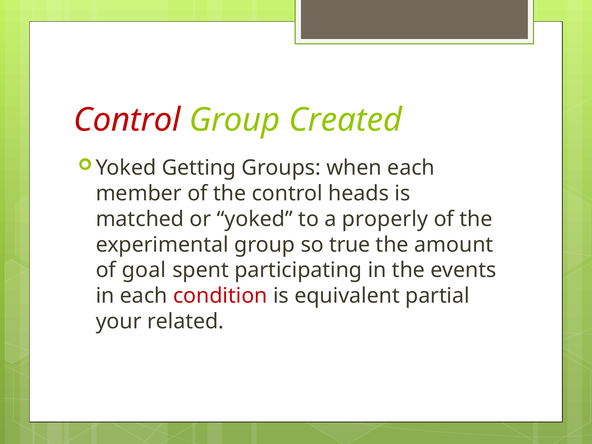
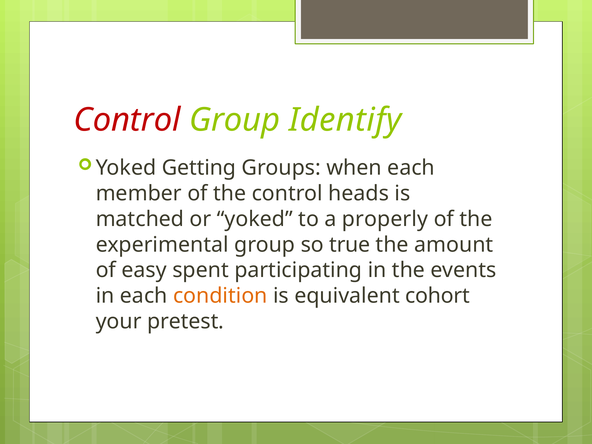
Created: Created -> Identify
goal: goal -> easy
condition colour: red -> orange
partial: partial -> cohort
related: related -> pretest
